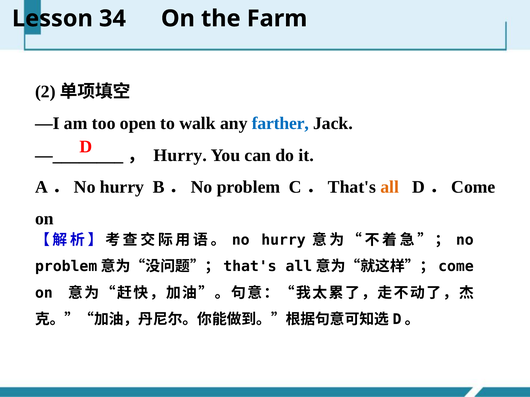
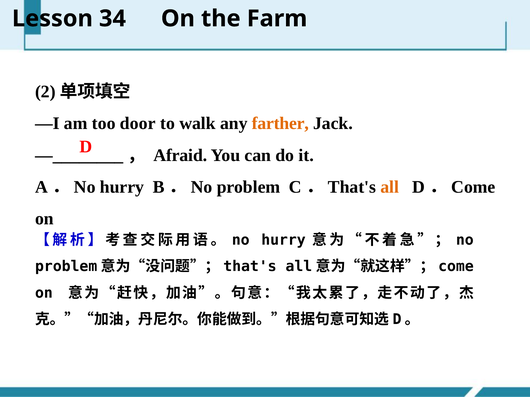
open: open -> door
farther colour: blue -> orange
Hurry at (180, 155): Hurry -> Afraid
